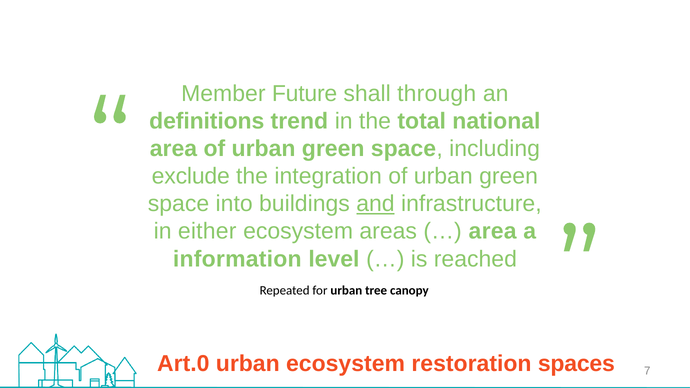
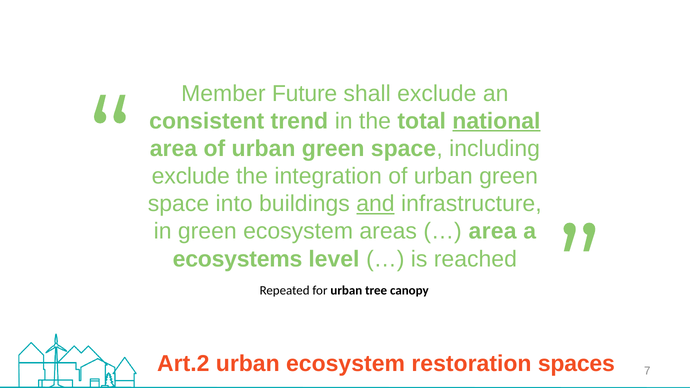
shall through: through -> exclude
definitions: definitions -> consistent
national underline: none -> present
in either: either -> green
information: information -> ecosystems
Art.0: Art.0 -> Art.2
